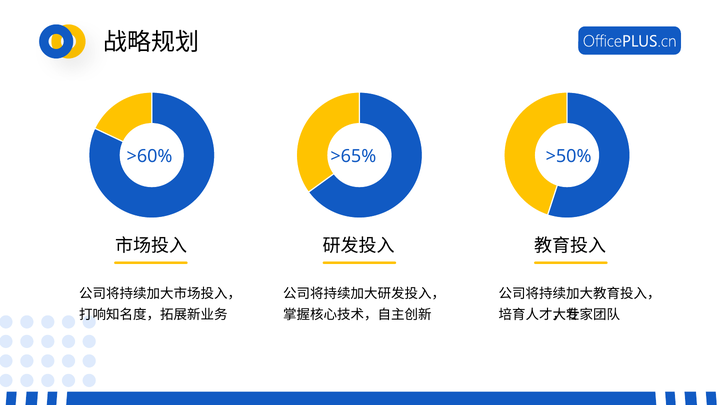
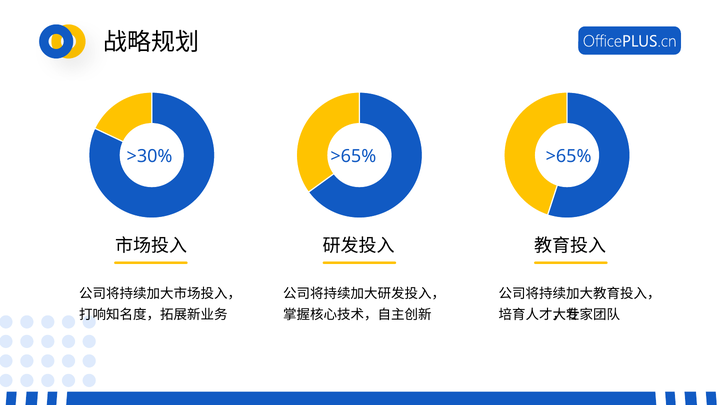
>60%: >60% -> >30%
>65% >50%: >50% -> >65%
